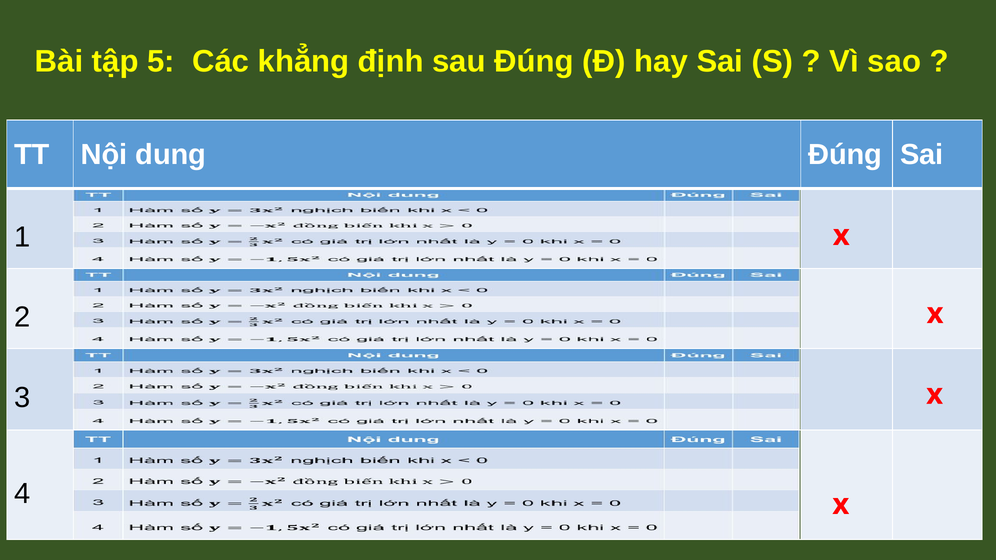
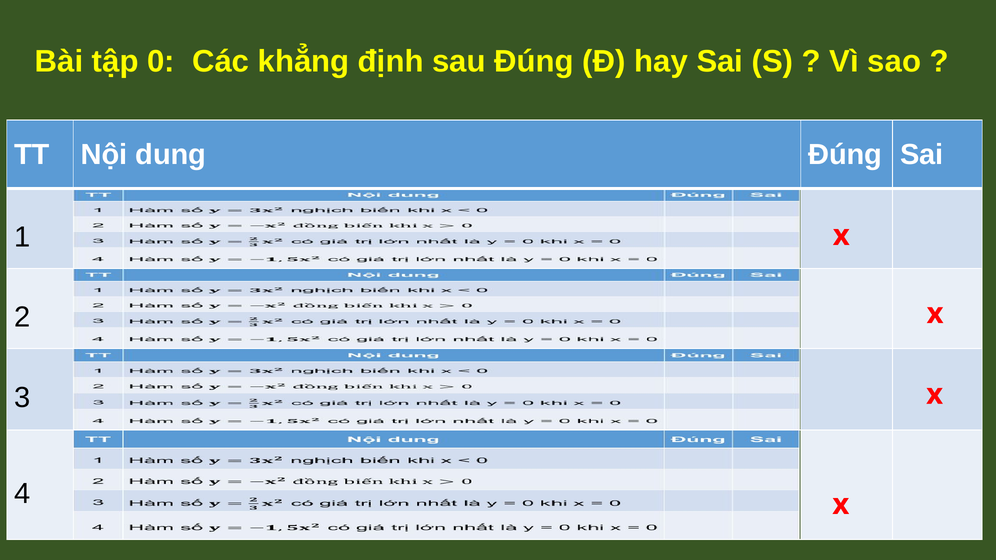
5: 5 -> 0
